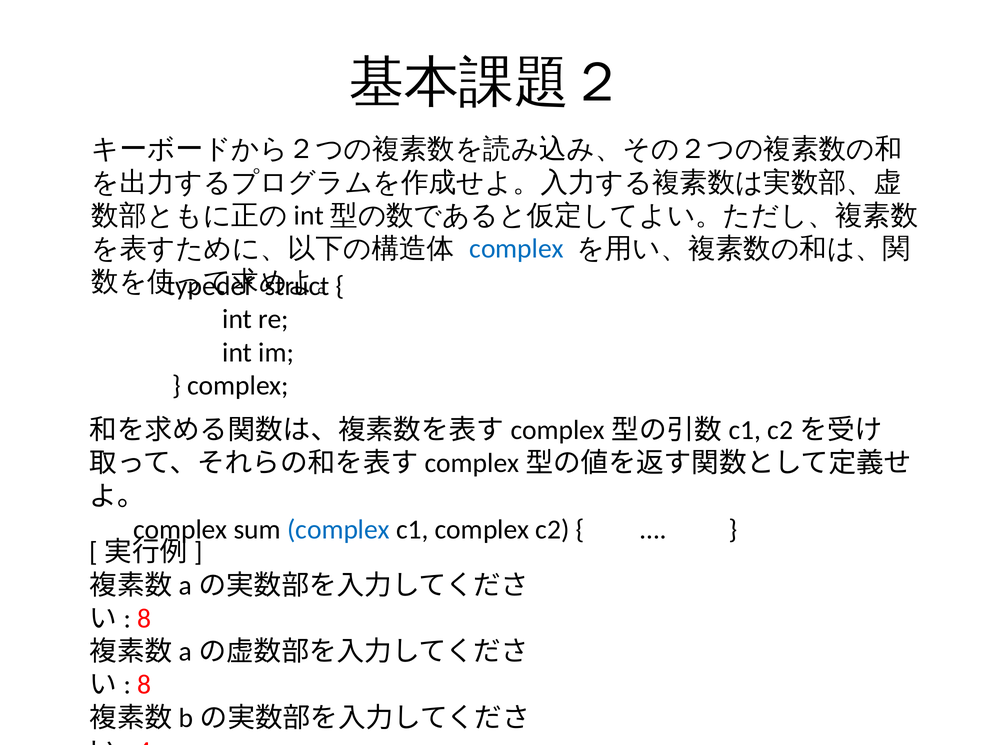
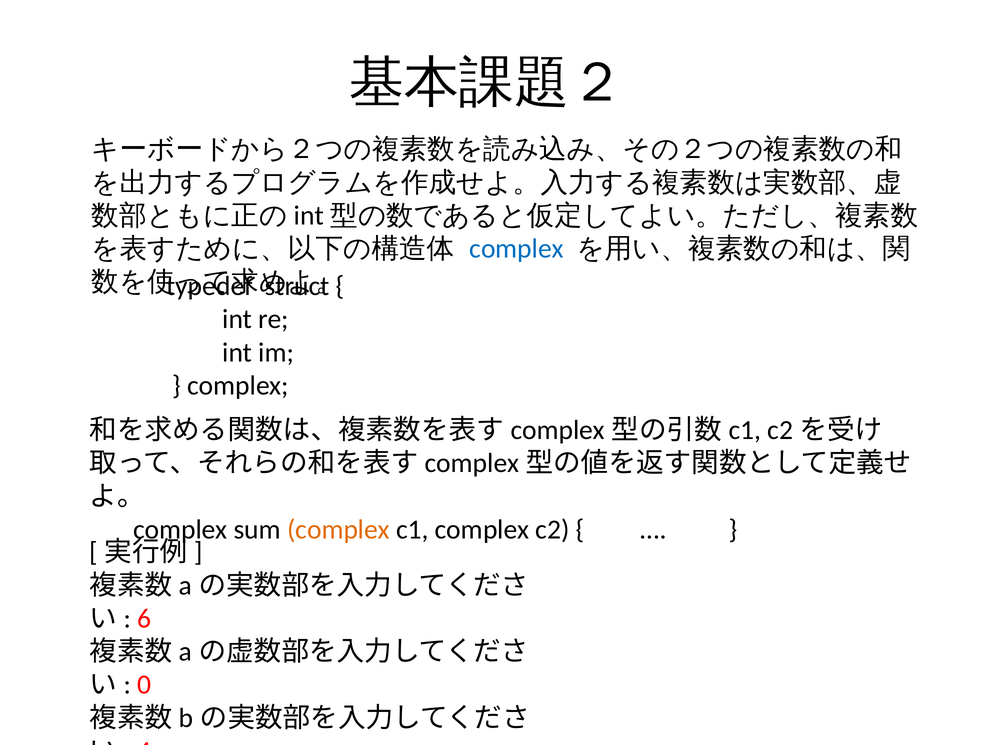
complex at (338, 529) colour: blue -> orange
8 at (144, 618): 8 -> 6
8 at (144, 685): 8 -> 0
